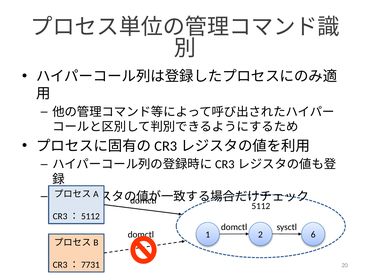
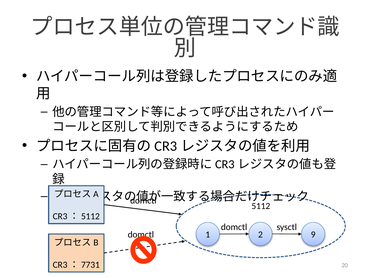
6: 6 -> 9
